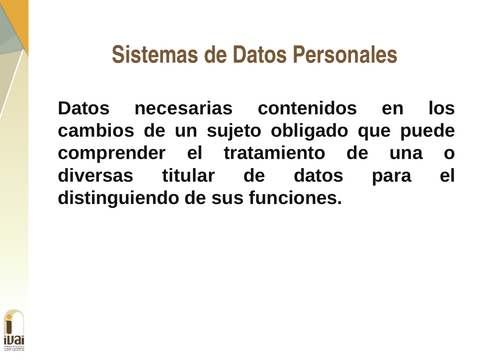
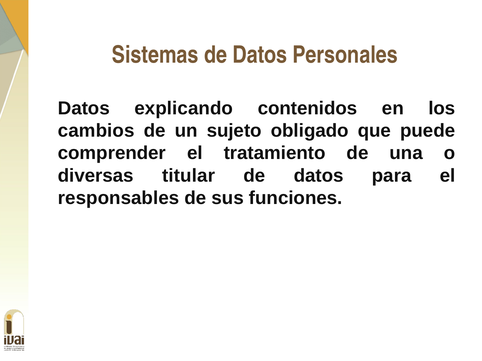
necesarias: necesarias -> explicando
distinguiendo: distinguiendo -> responsables
